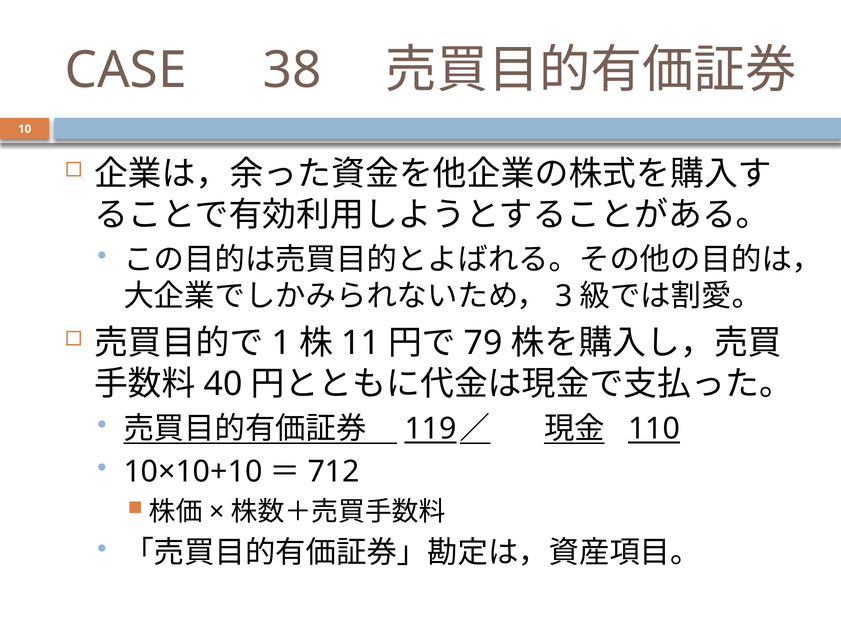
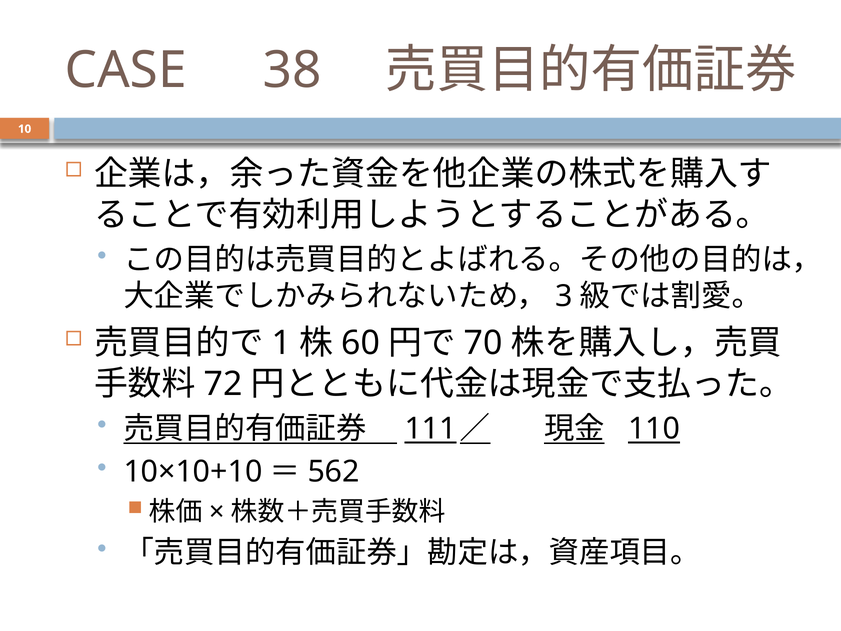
11: 11 -> 60
79: 79 -> 70
40: 40 -> 72
119: 119 -> 111
712: 712 -> 562
